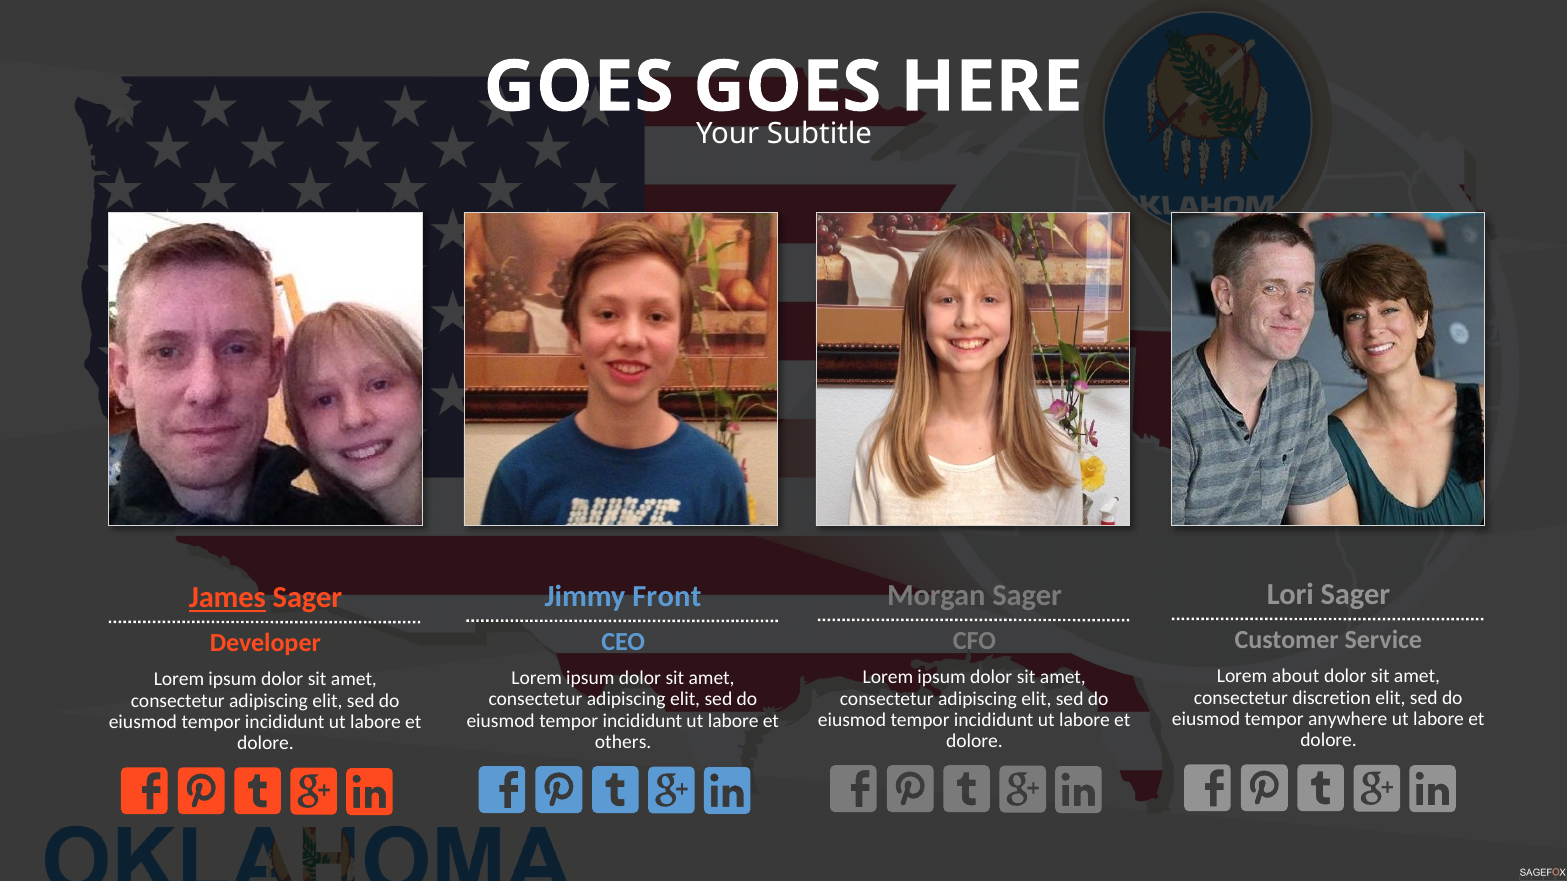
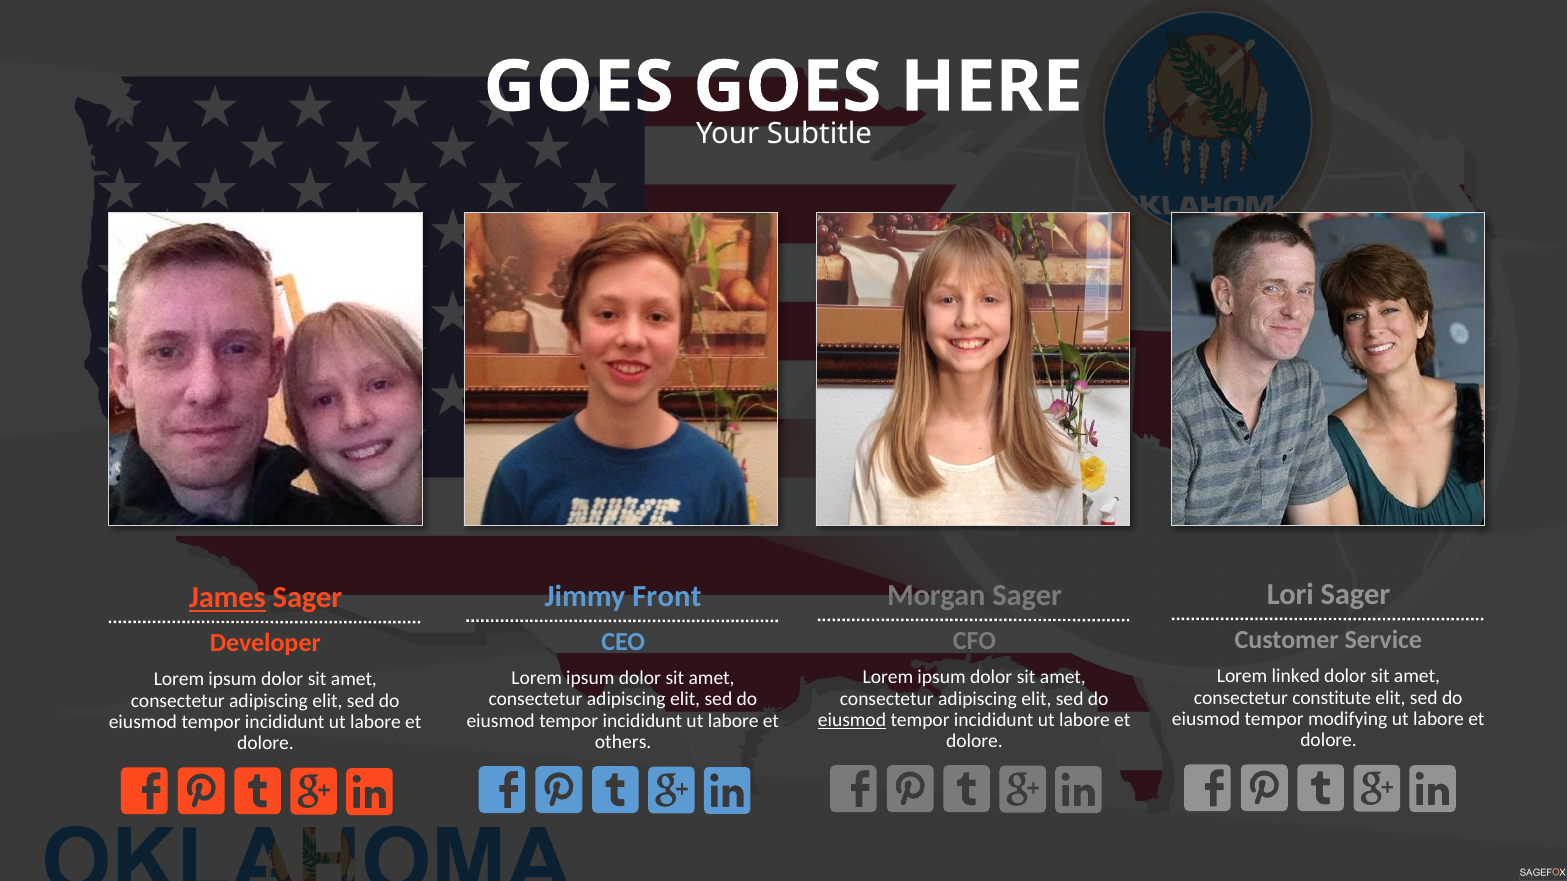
about: about -> linked
discretion: discretion -> constitute
anywhere: anywhere -> modifying
eiusmod at (852, 720) underline: none -> present
